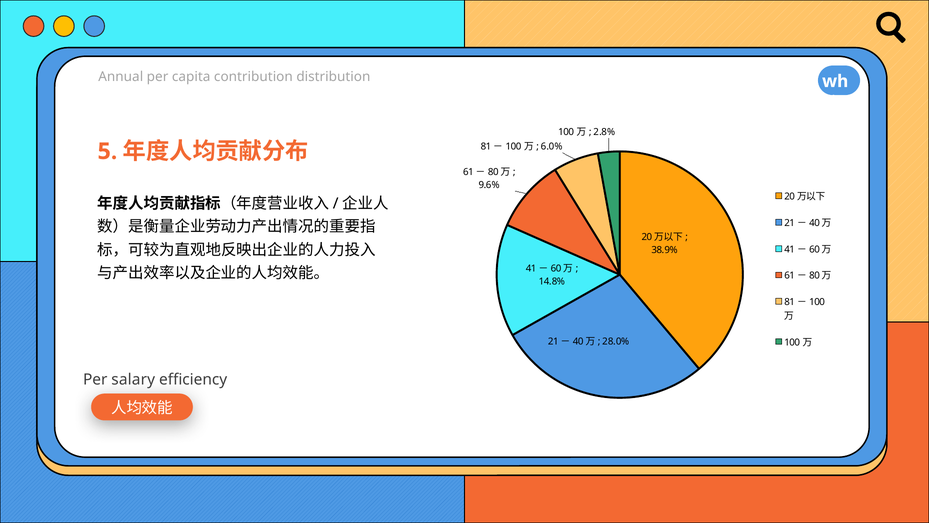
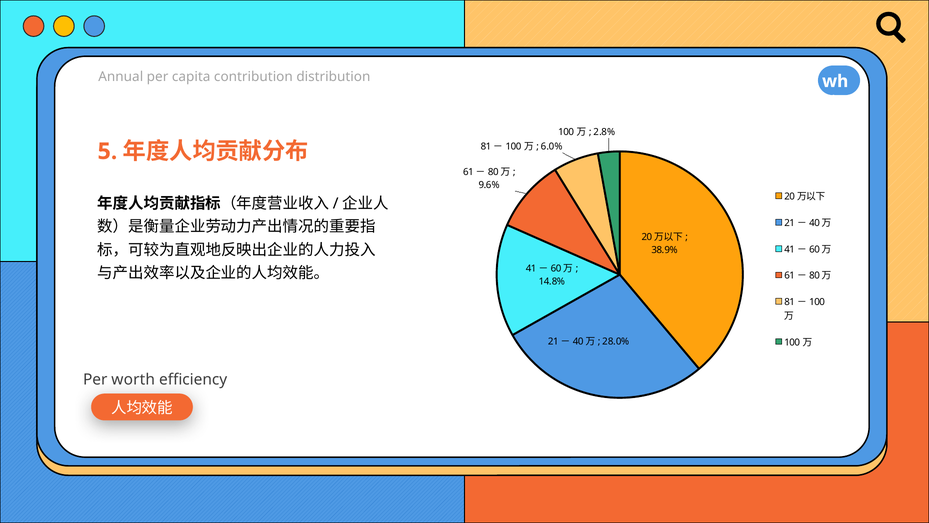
salary: salary -> worth
